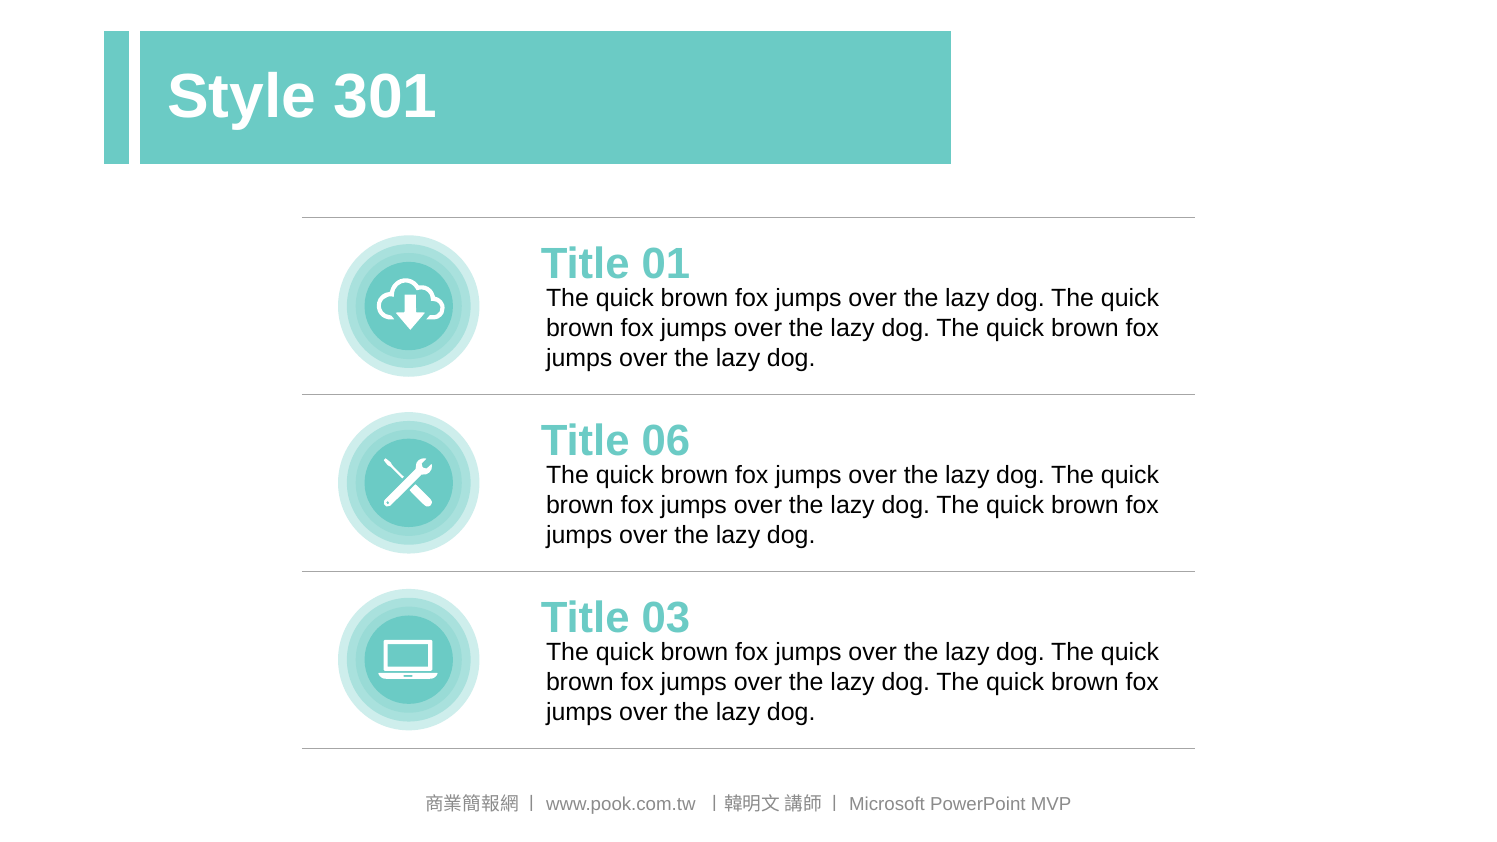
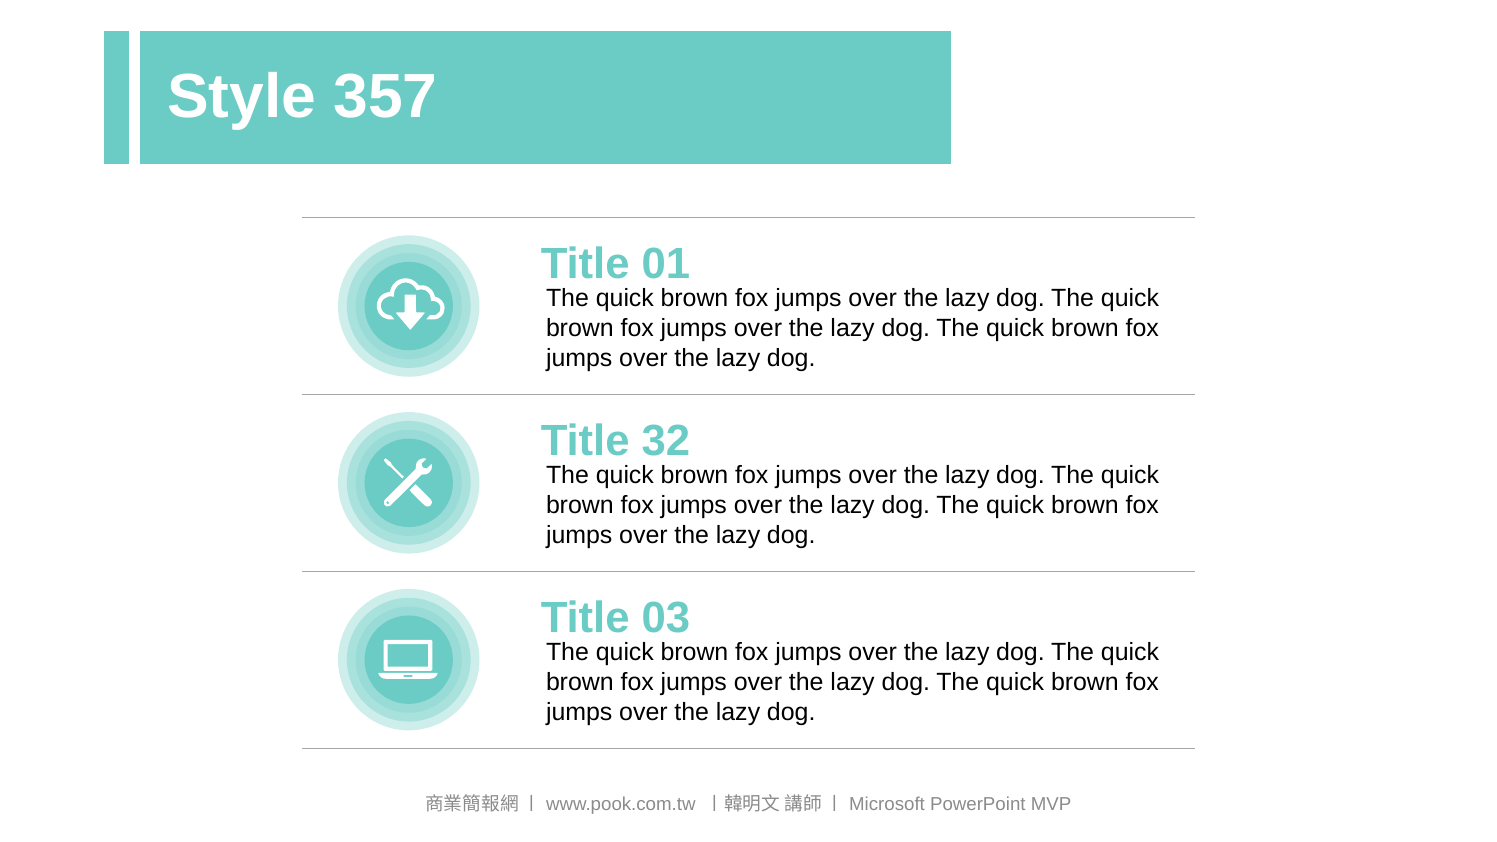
301: 301 -> 357
06: 06 -> 32
